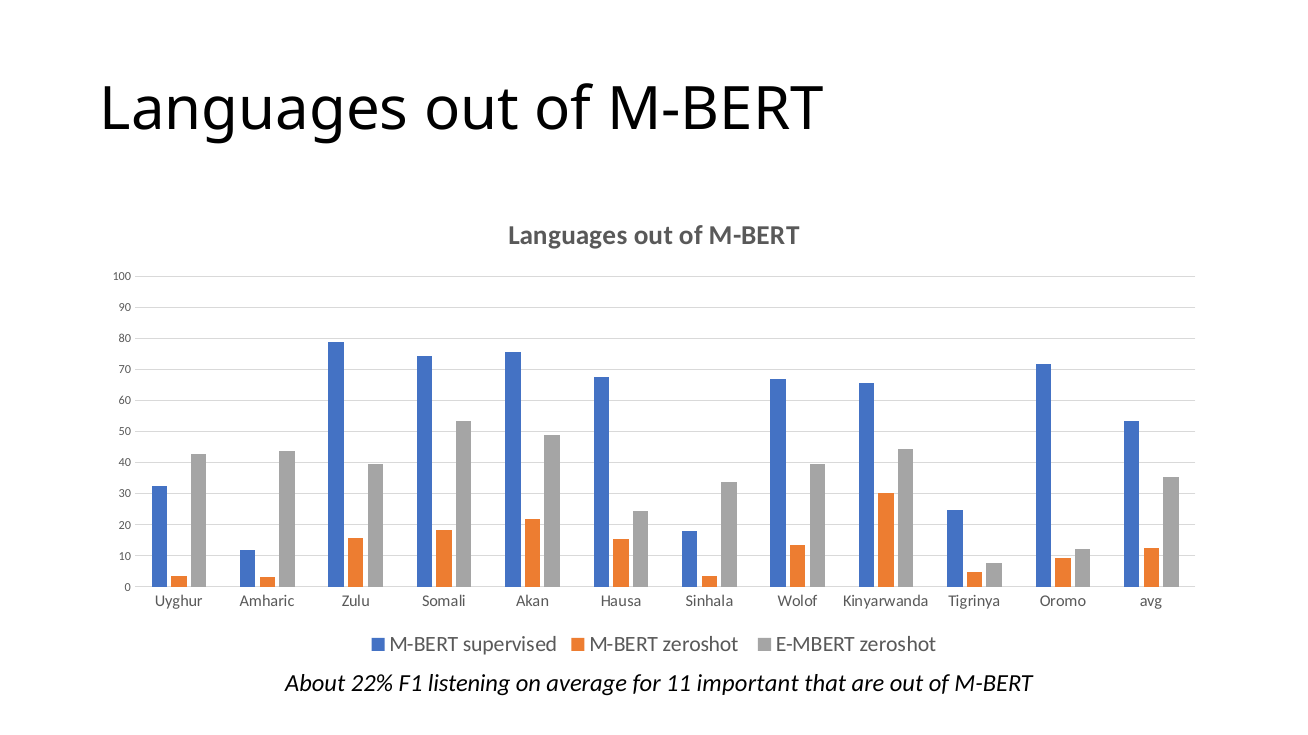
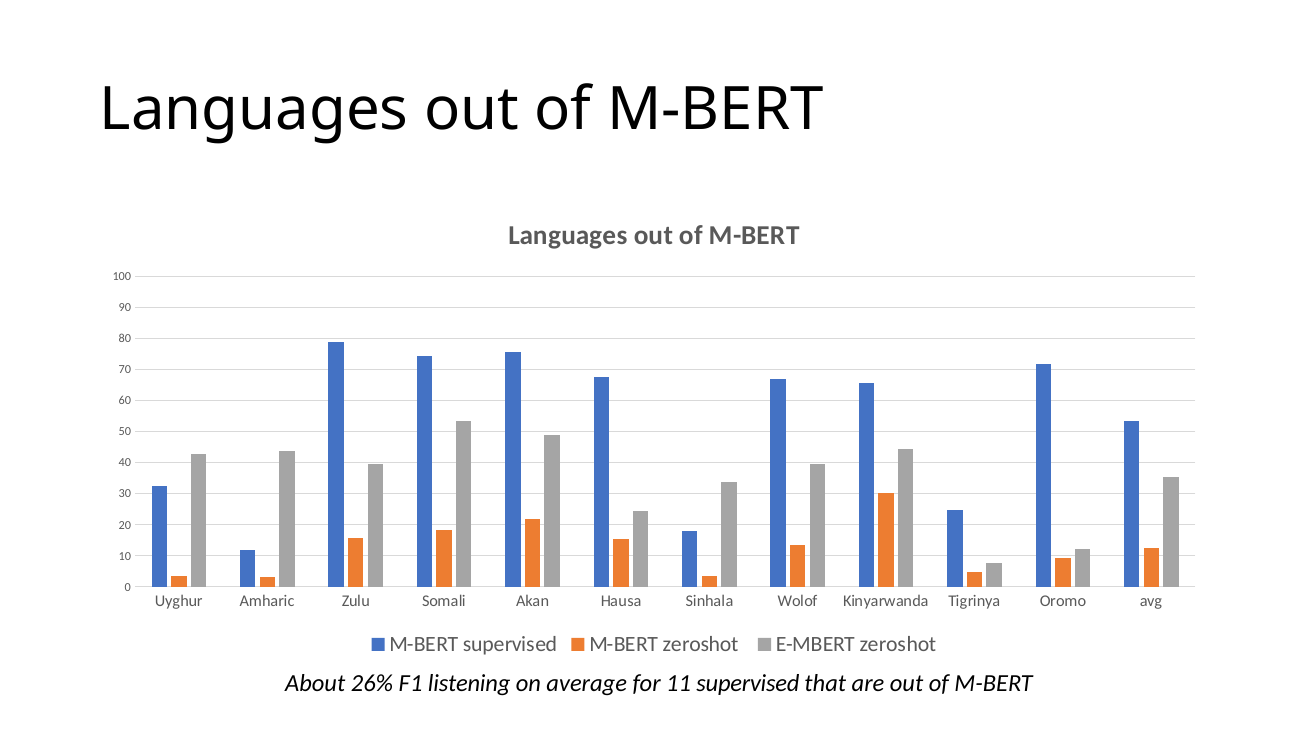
22%: 22% -> 26%
11 important: important -> supervised
